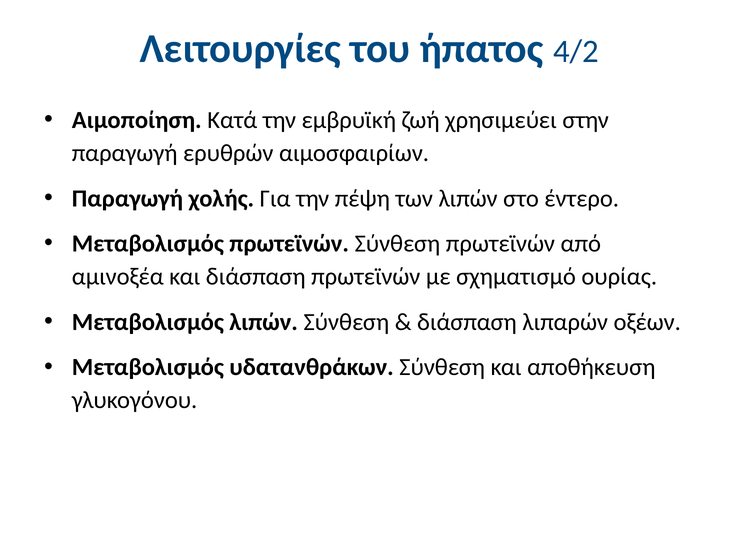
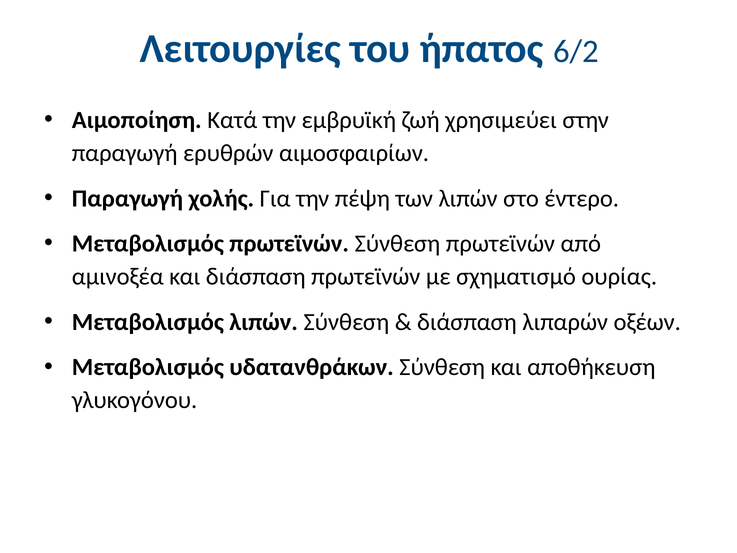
4/2: 4/2 -> 6/2
